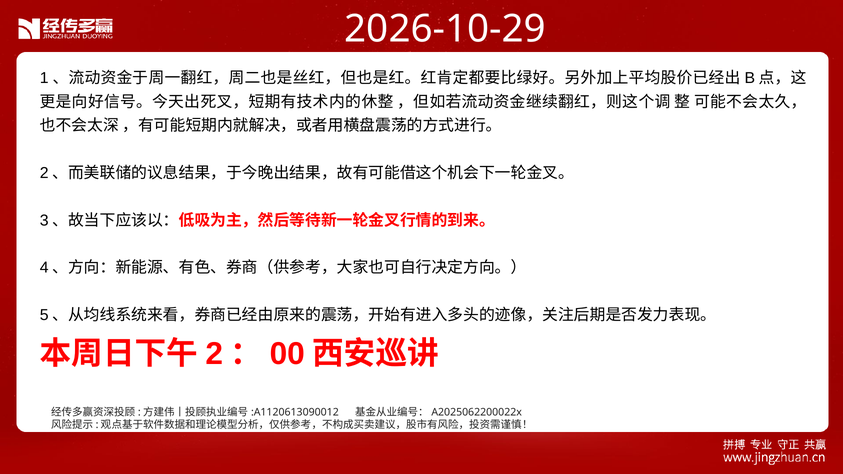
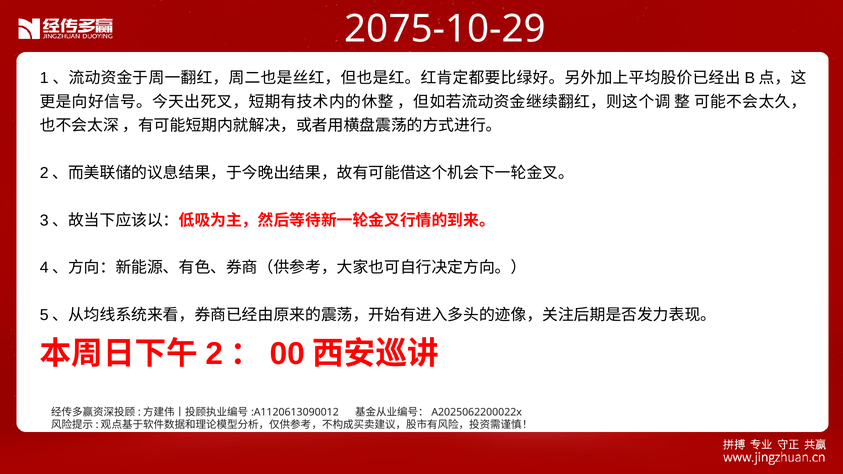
2026-10-29: 2026-10-29 -> 2075-10-29
